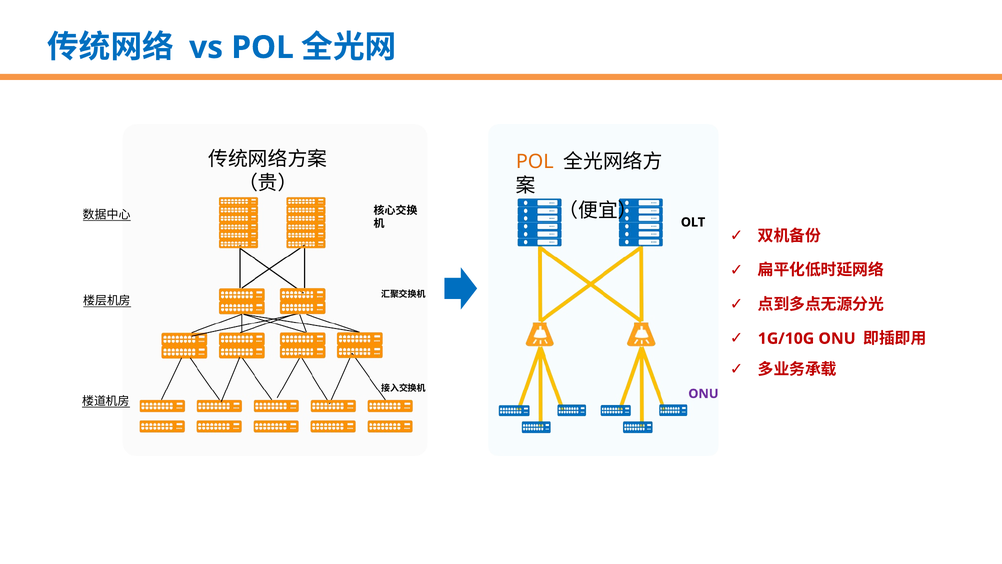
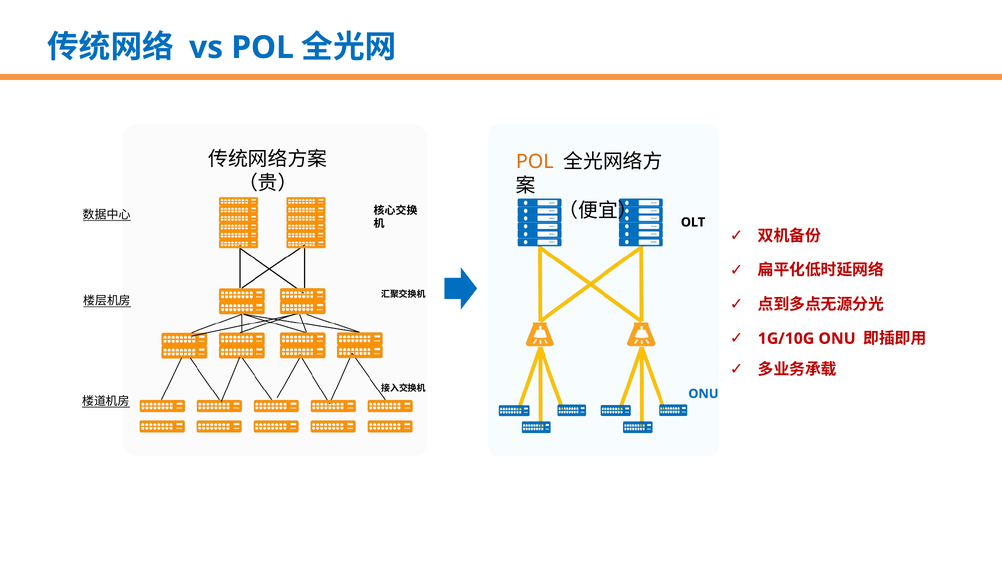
ONU at (703, 394) colour: purple -> blue
